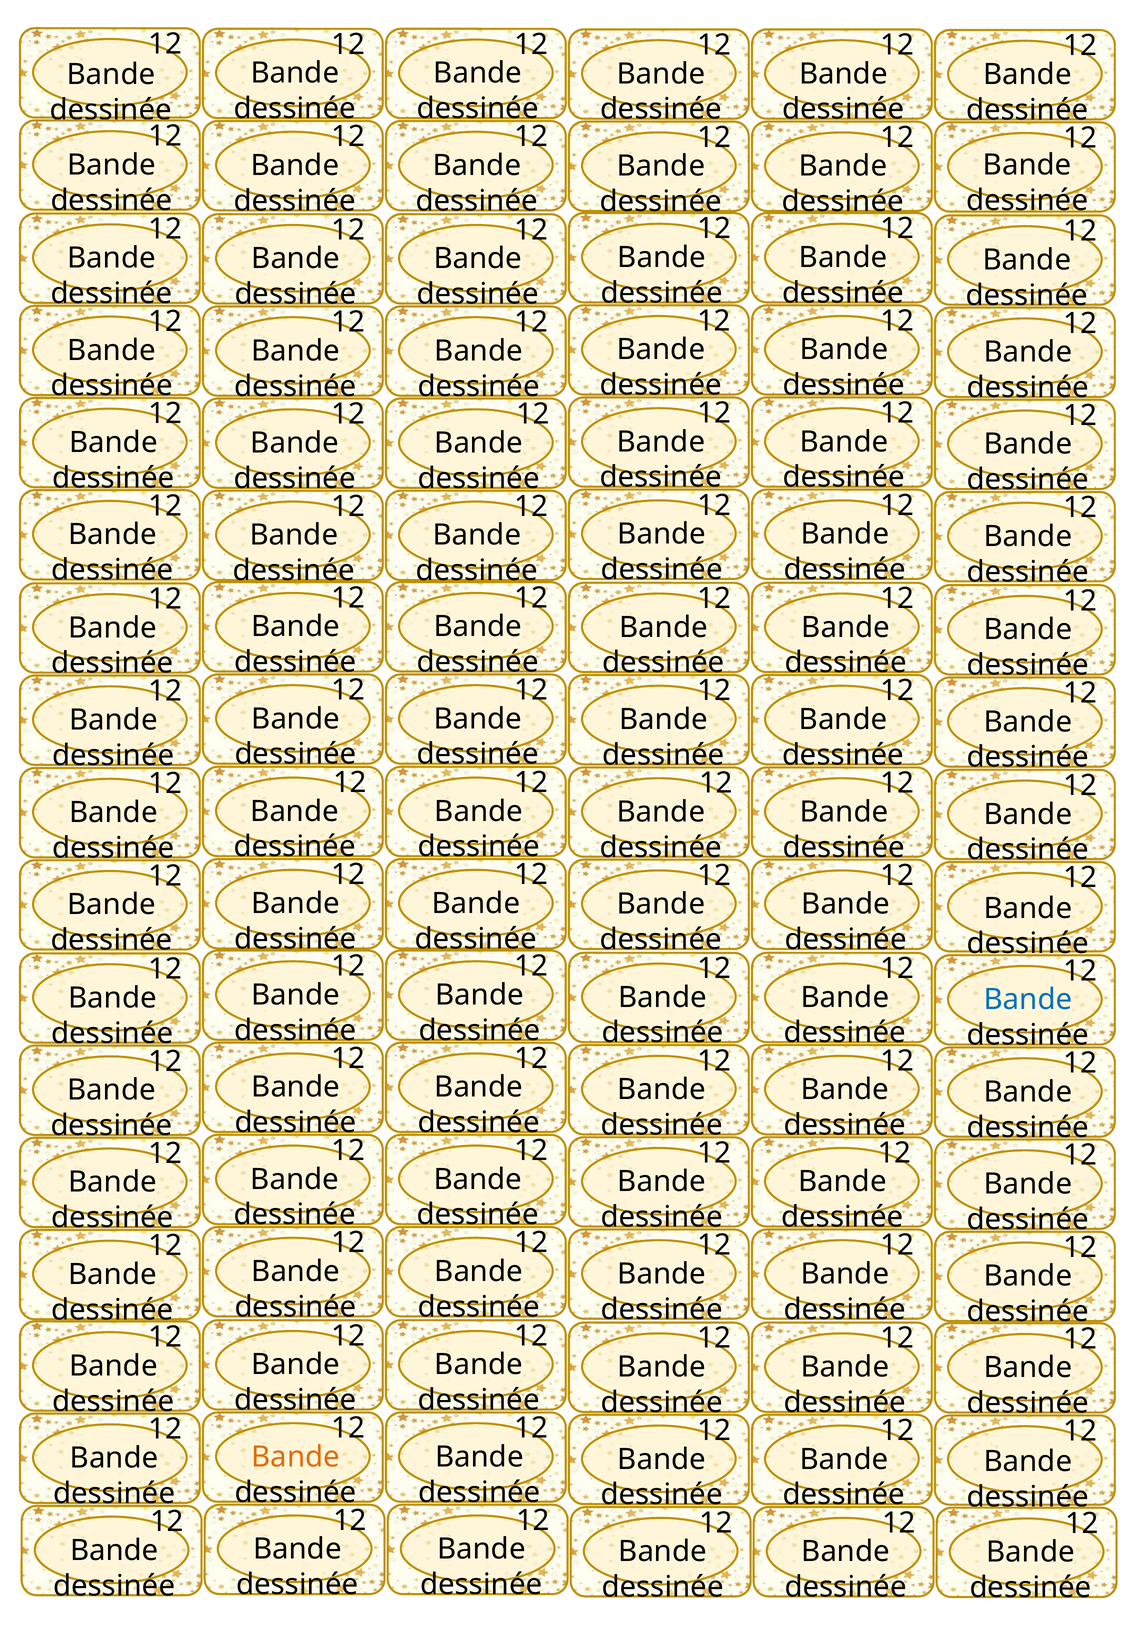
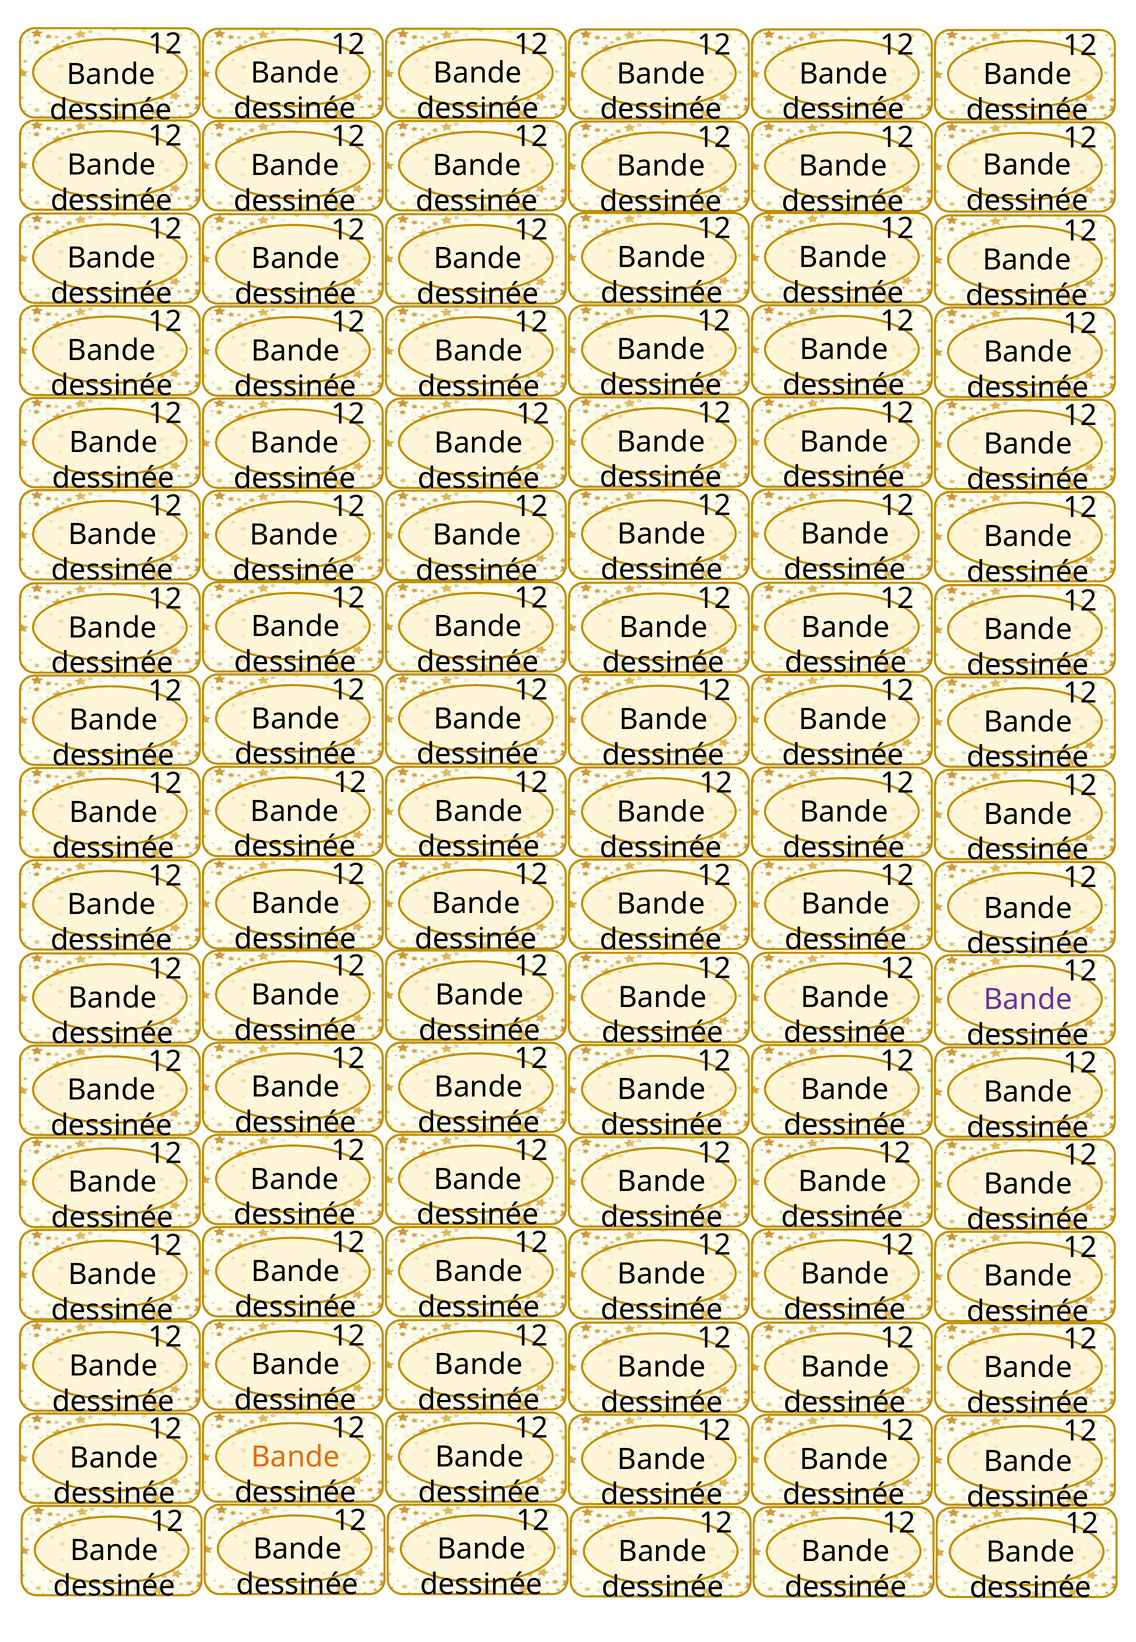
Bande at (1028, 999) colour: blue -> purple
